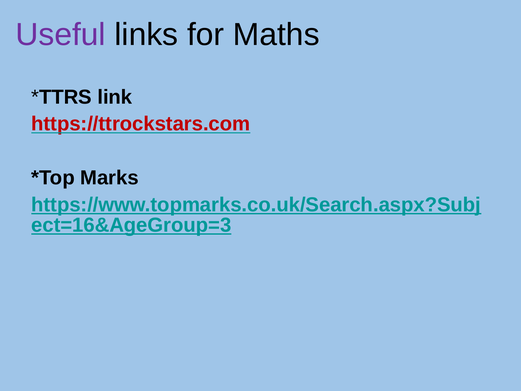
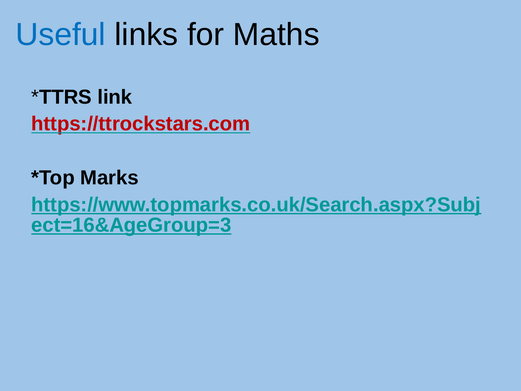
Useful colour: purple -> blue
